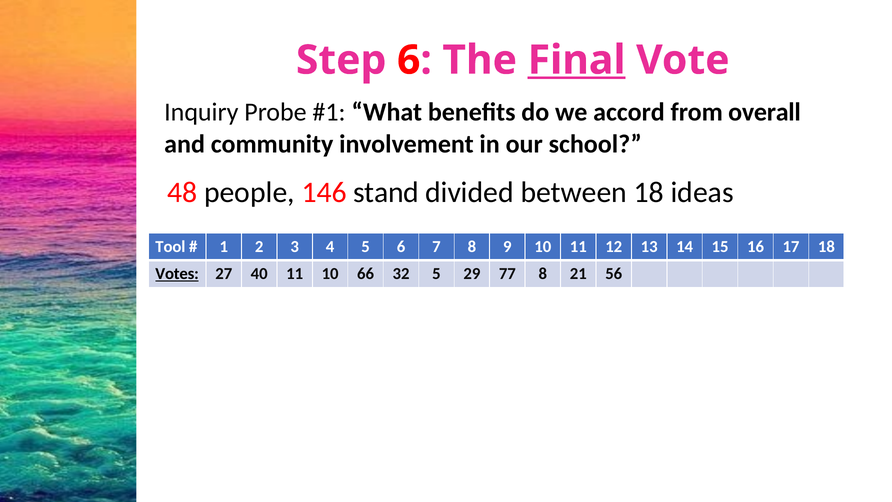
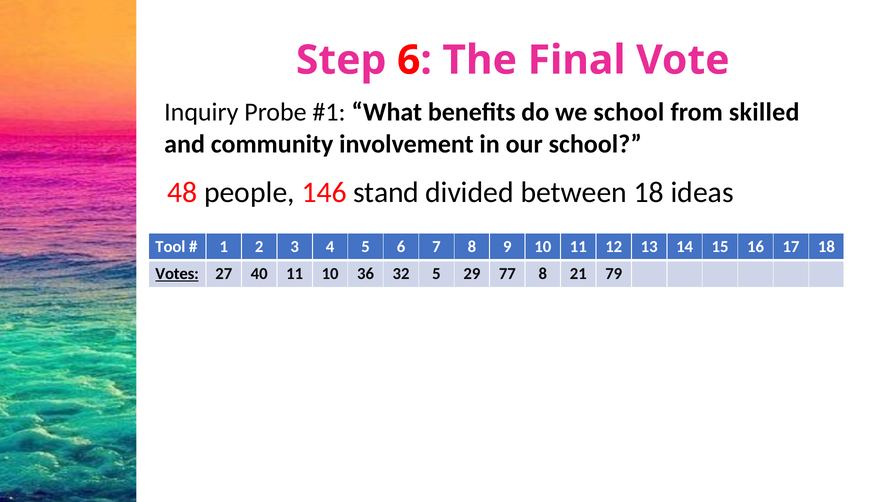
Final underline: present -> none
we accord: accord -> school
overall: overall -> skilled
66: 66 -> 36
56: 56 -> 79
